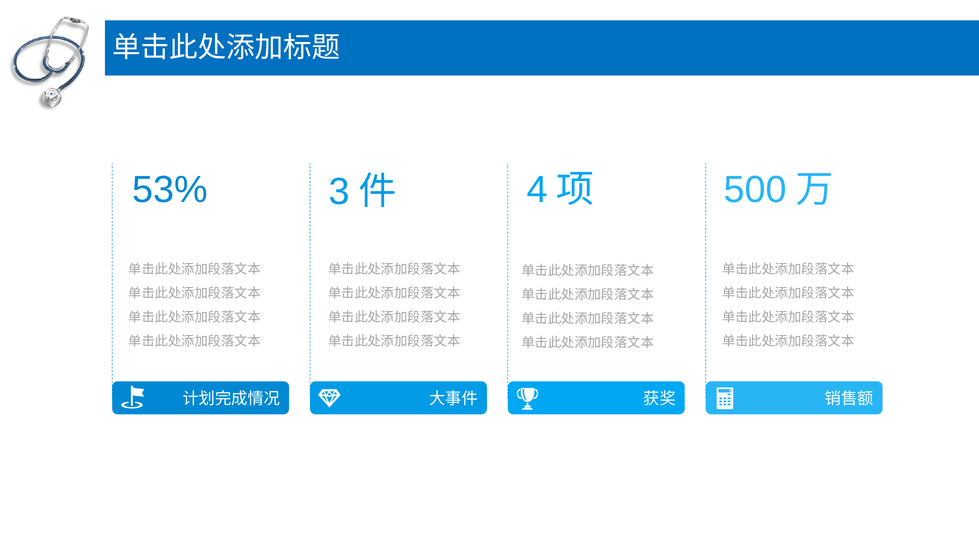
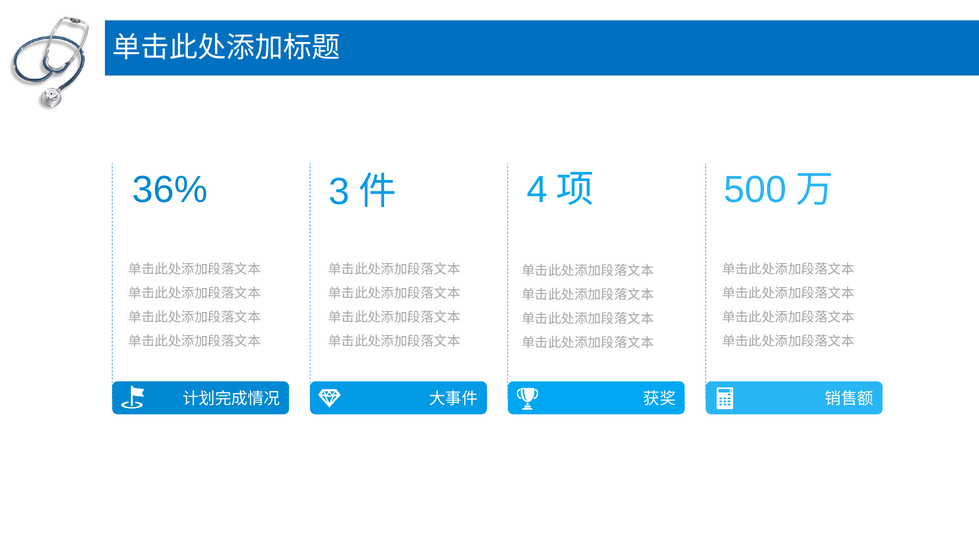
53%: 53% -> 36%
